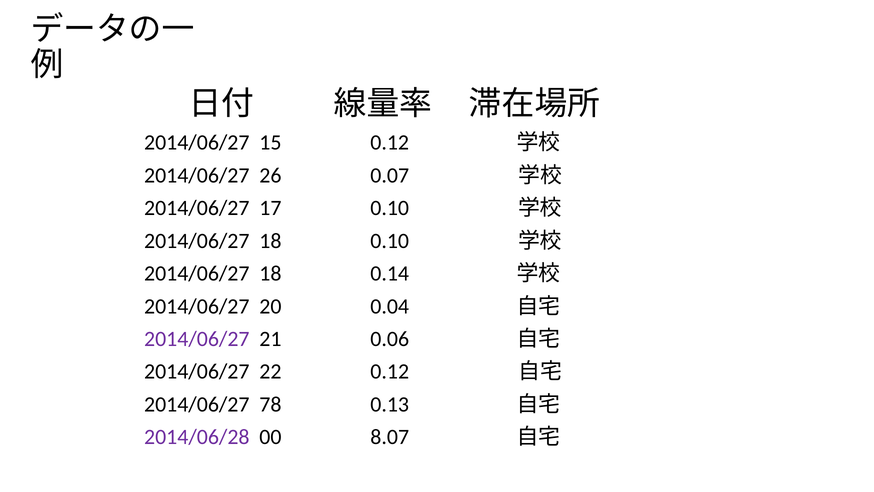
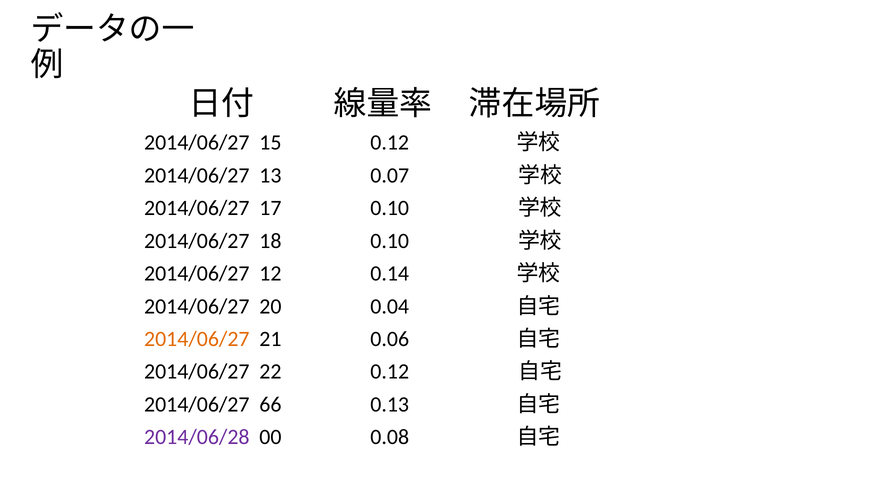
26: 26 -> 13
18 at (270, 273): 18 -> 12
2014/06/27 at (197, 339) colour: purple -> orange
78: 78 -> 66
8.07: 8.07 -> 0.08
